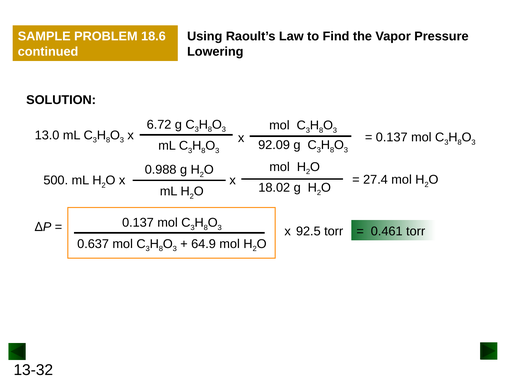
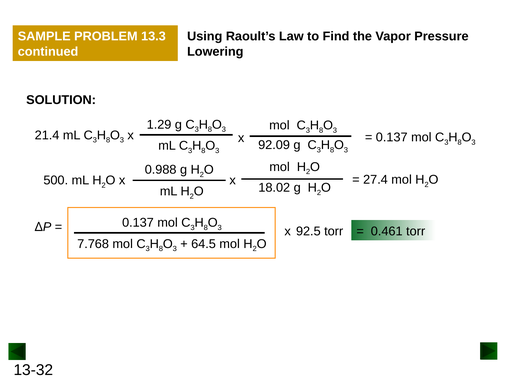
18.6: 18.6 -> 13.3
6.72: 6.72 -> 1.29
13.0: 13.0 -> 21.4
0.637: 0.637 -> 7.768
64.9: 64.9 -> 64.5
